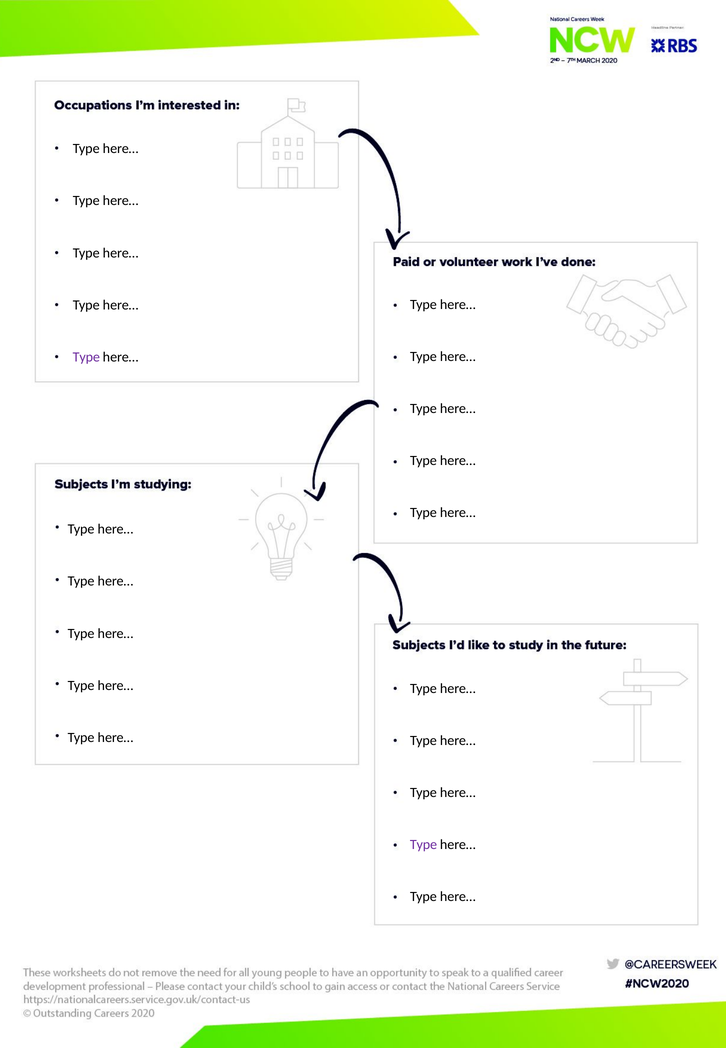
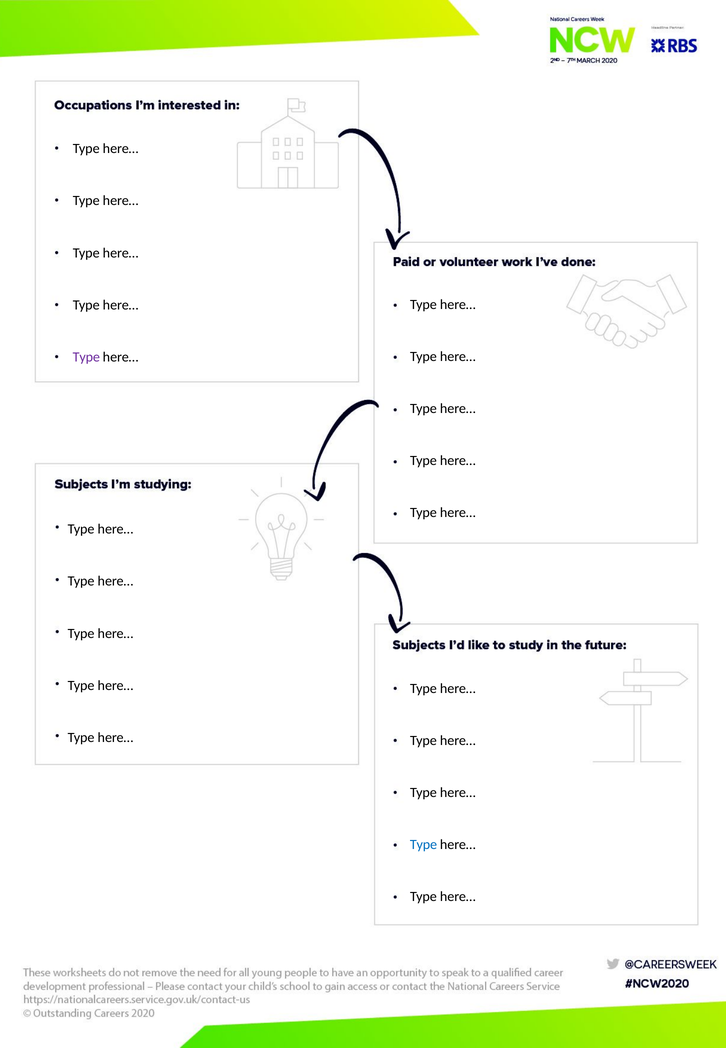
Type at (424, 845) colour: purple -> blue
